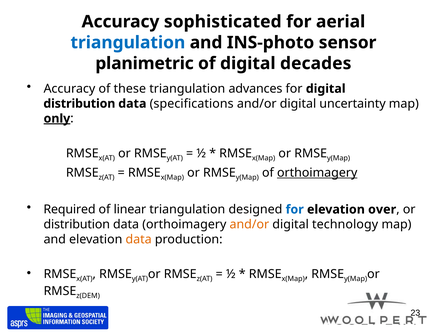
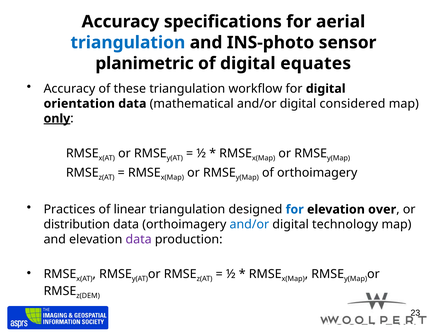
sophisticated: sophisticated -> specifications
decades: decades -> equates
advances: advances -> workflow
distribution at (79, 104): distribution -> orientation
specifications: specifications -> mathematical
uncertainty: uncertainty -> considered
orthoimagery at (317, 173) underline: present -> none
Required: Required -> Practices
and/or at (249, 225) colour: orange -> blue
data at (139, 239) colour: orange -> purple
